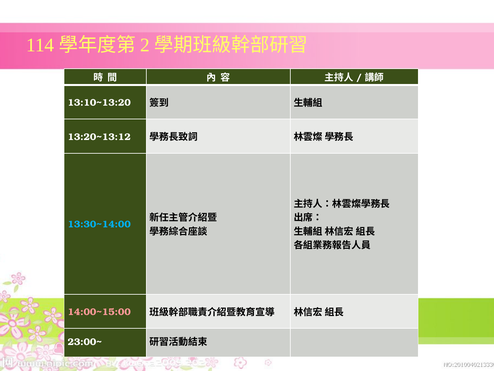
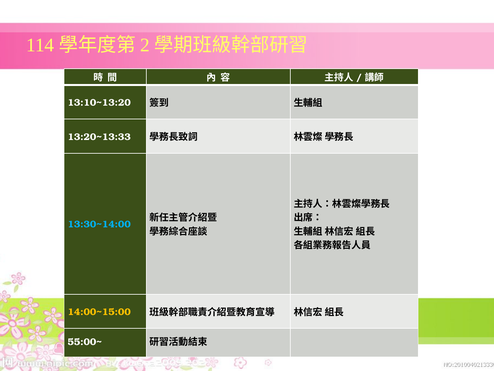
13:20~13:12: 13:20~13:12 -> 13:20~13:33
14:00~15:00 colour: pink -> yellow
23:00~: 23:00~ -> 55:00~
